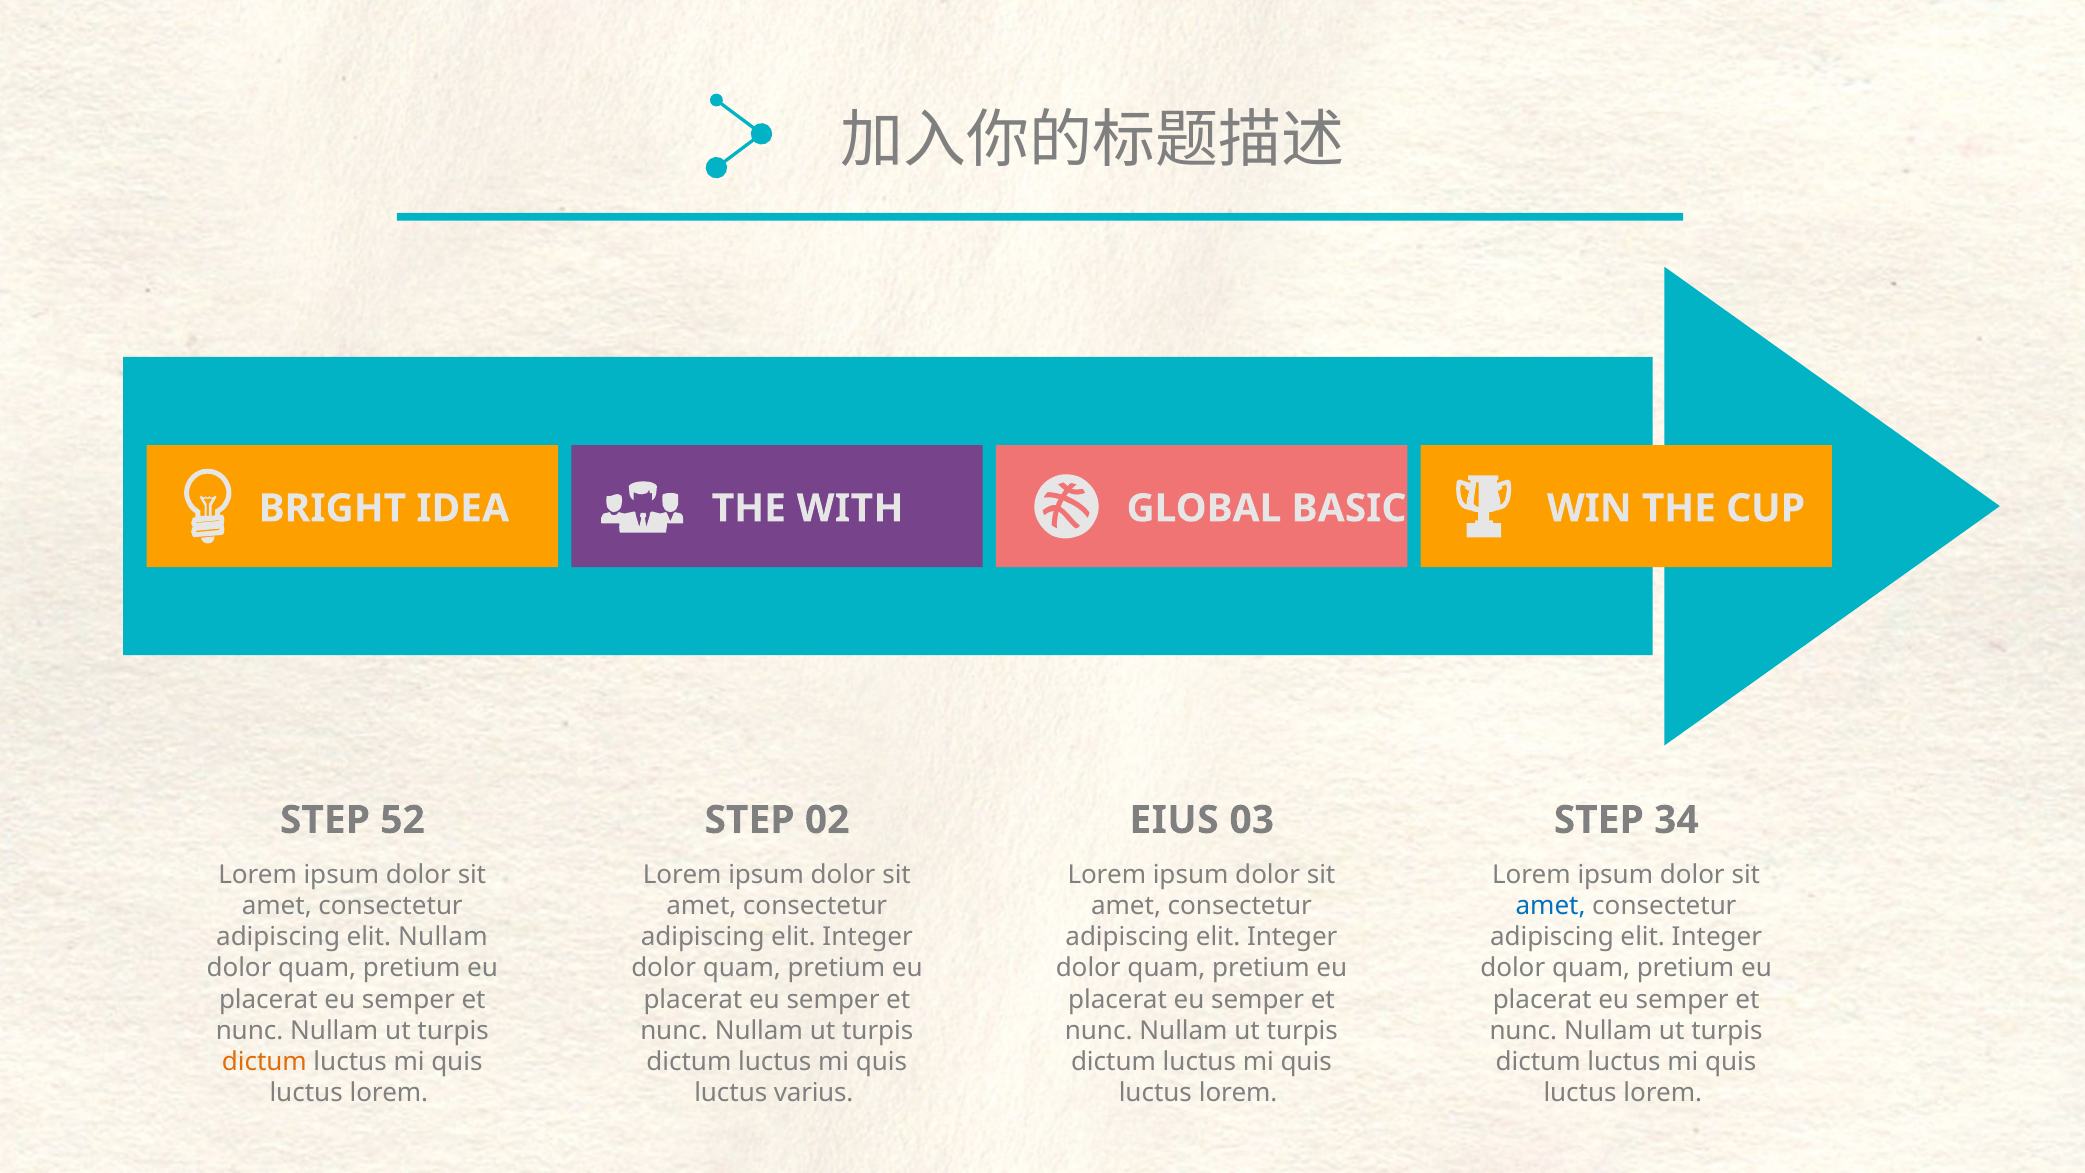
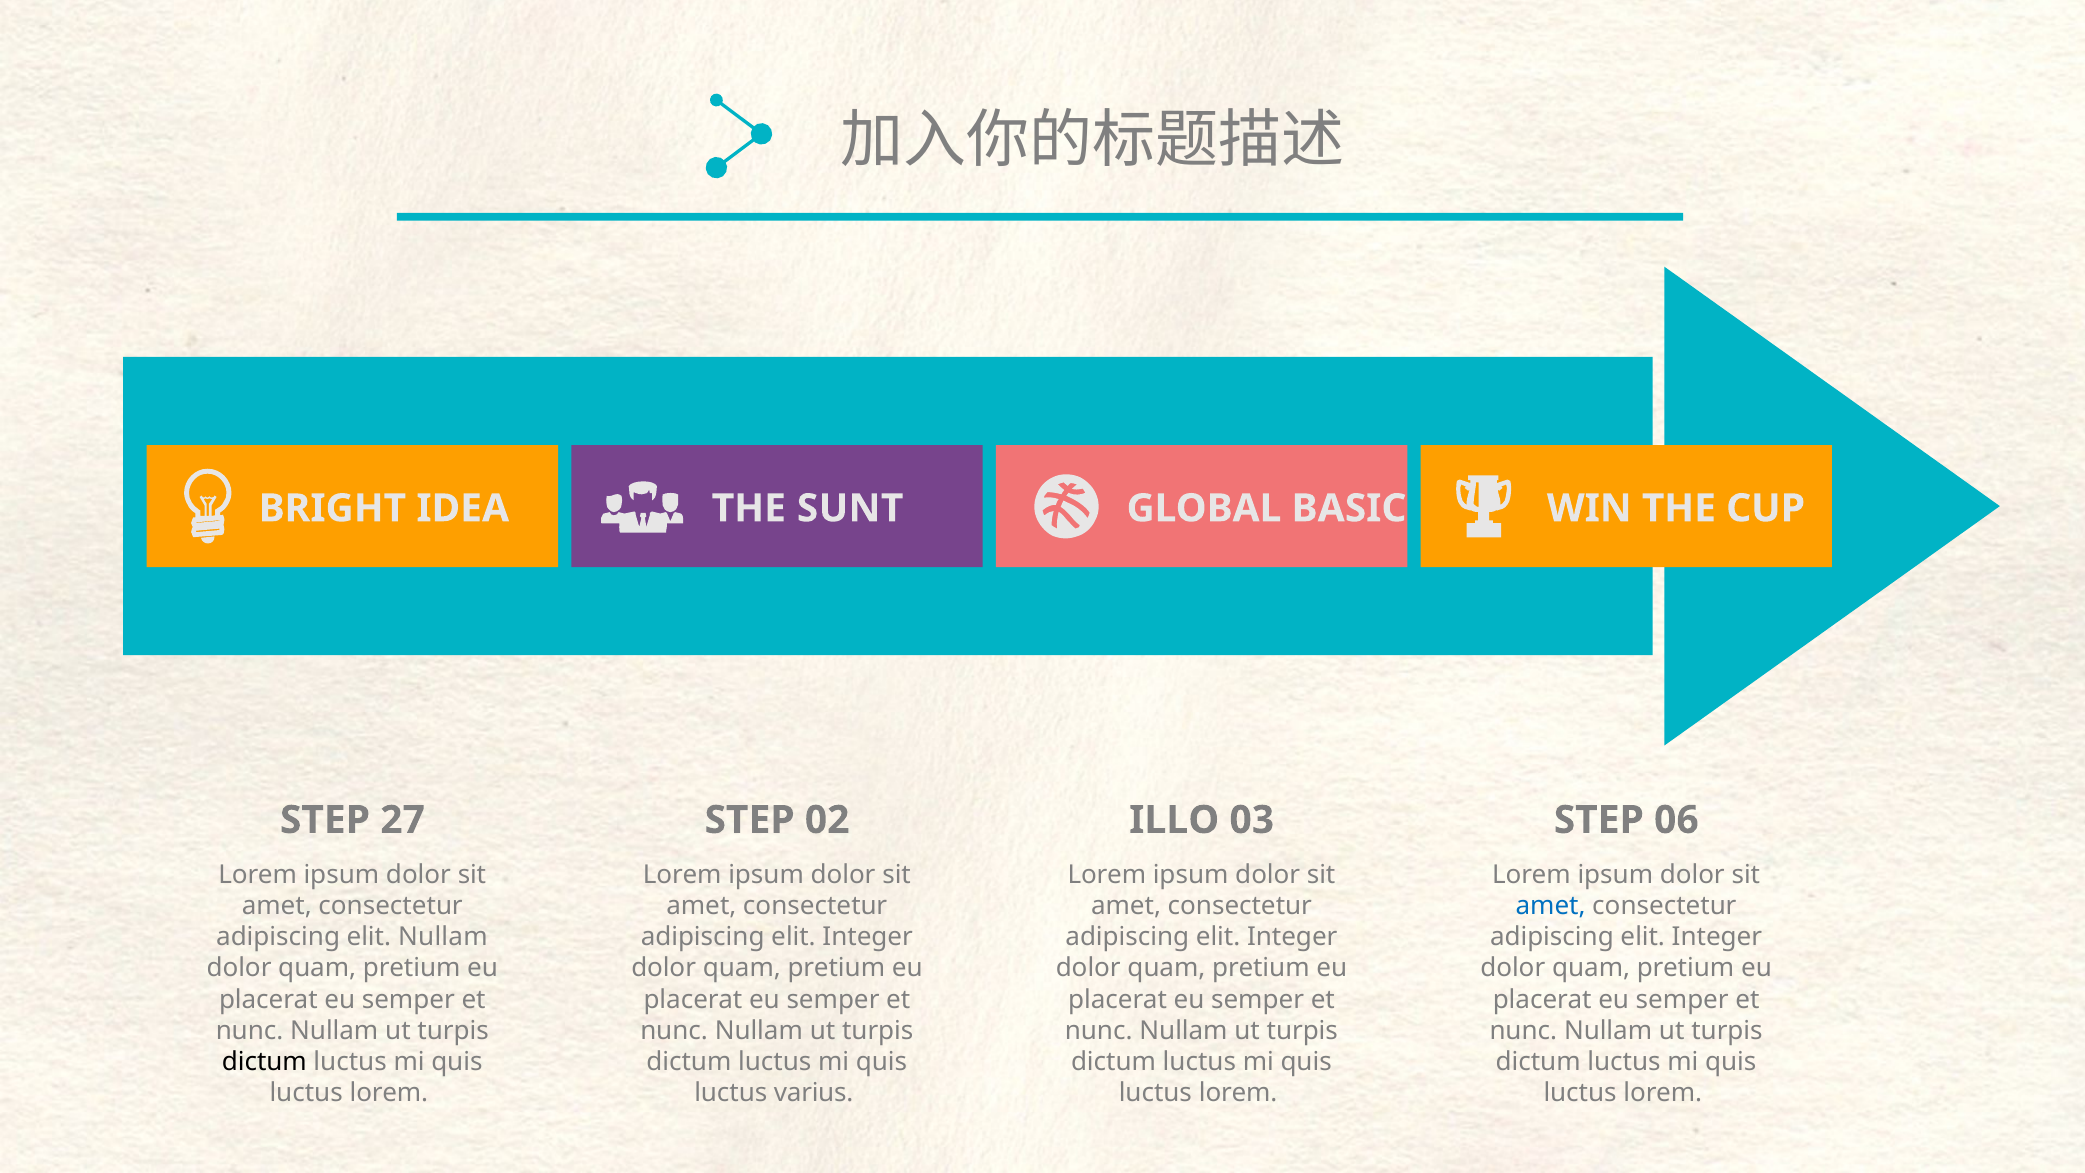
WITH: WITH -> SUNT
52: 52 -> 27
EIUS: EIUS -> ILLO
34: 34 -> 06
dictum at (264, 1062) colour: orange -> black
